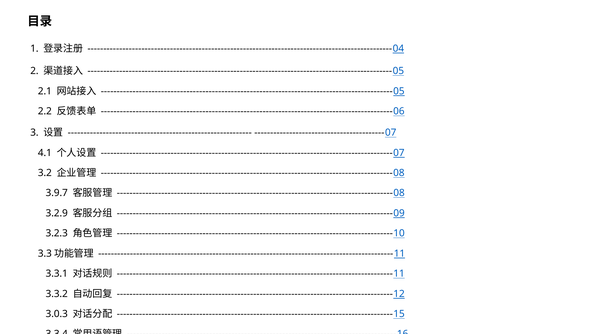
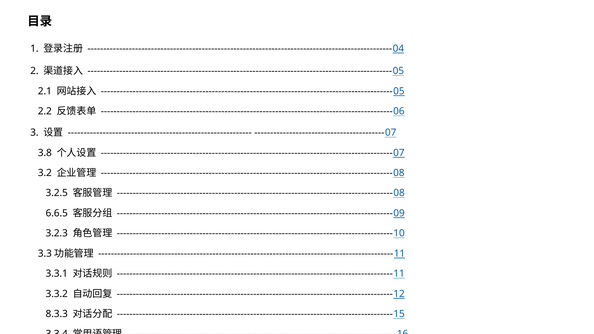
4.1: 4.1 -> 3.8
3.9.7: 3.9.7 -> 3.2.5
3.2.9: 3.2.9 -> 6.6.5
3.0.3: 3.0.3 -> 8.3.3
